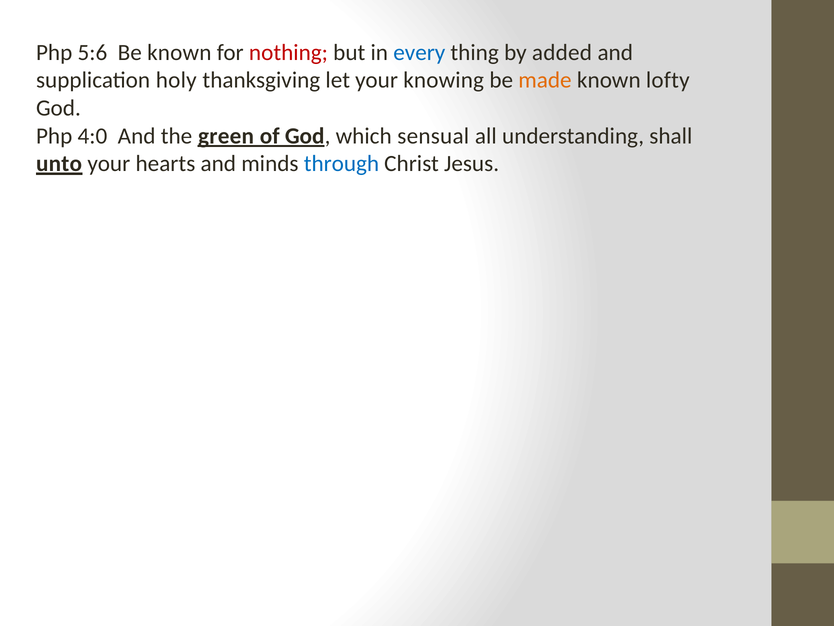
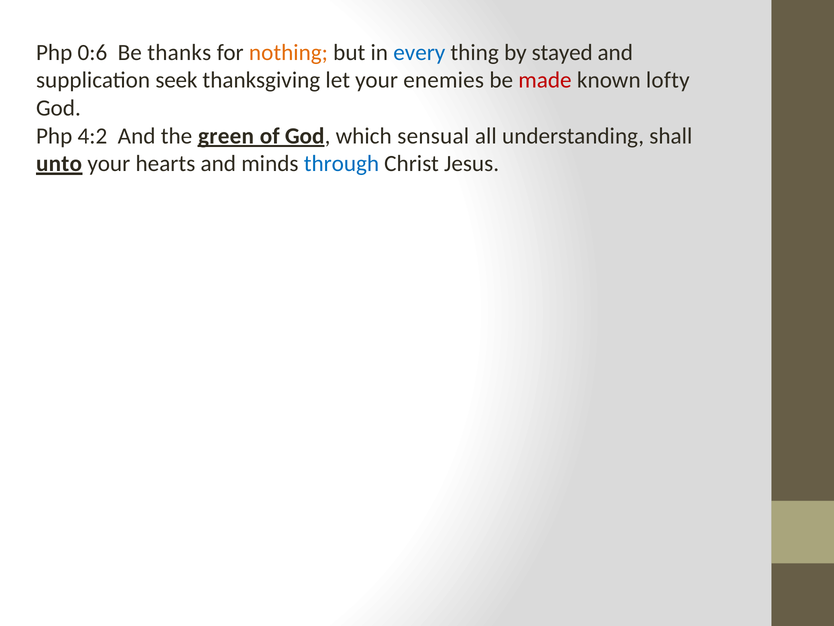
5:6: 5:6 -> 0:6
Be known: known -> thanks
nothing colour: red -> orange
added: added -> stayed
holy: holy -> seek
knowing: knowing -> enemies
made colour: orange -> red
4:0: 4:0 -> 4:2
